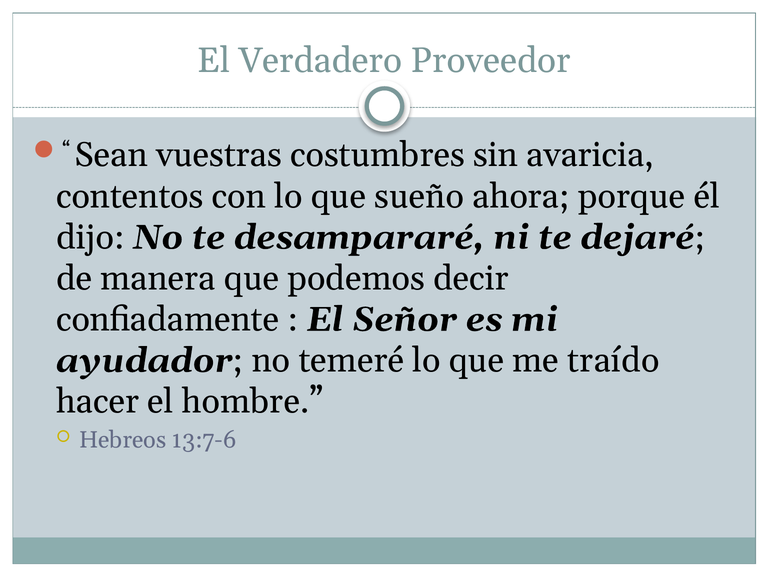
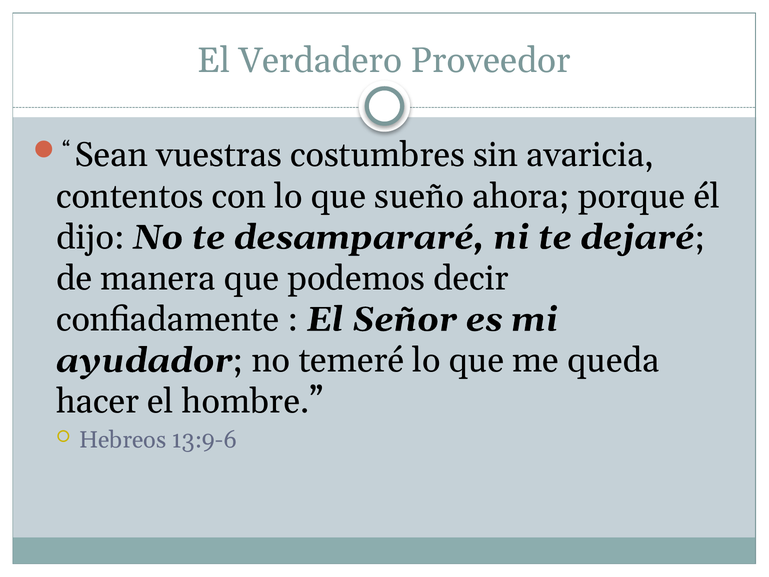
traído: traído -> queda
13:7-6: 13:7-6 -> 13:9-6
